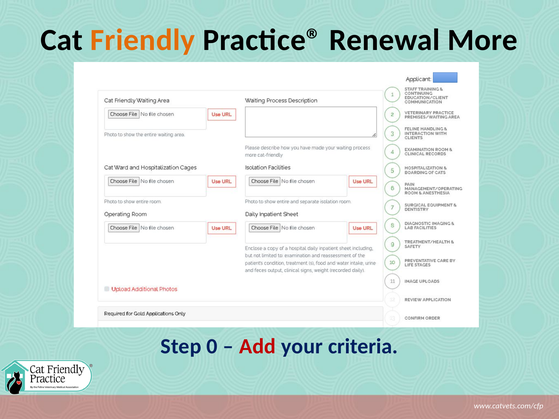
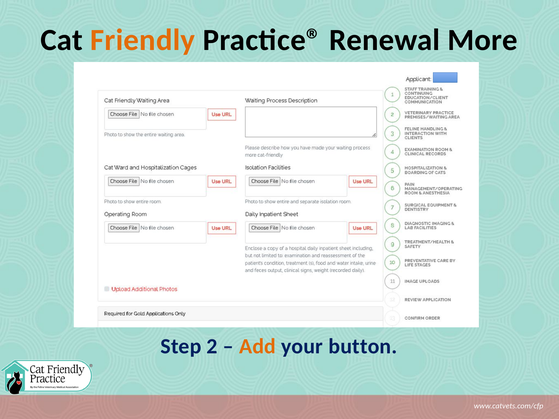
0: 0 -> 2
Add colour: red -> orange
criteria: criteria -> button
